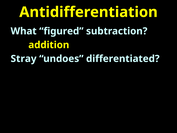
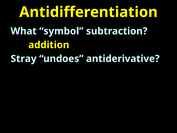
figured: figured -> symbol
differentiated: differentiated -> antiderivative
